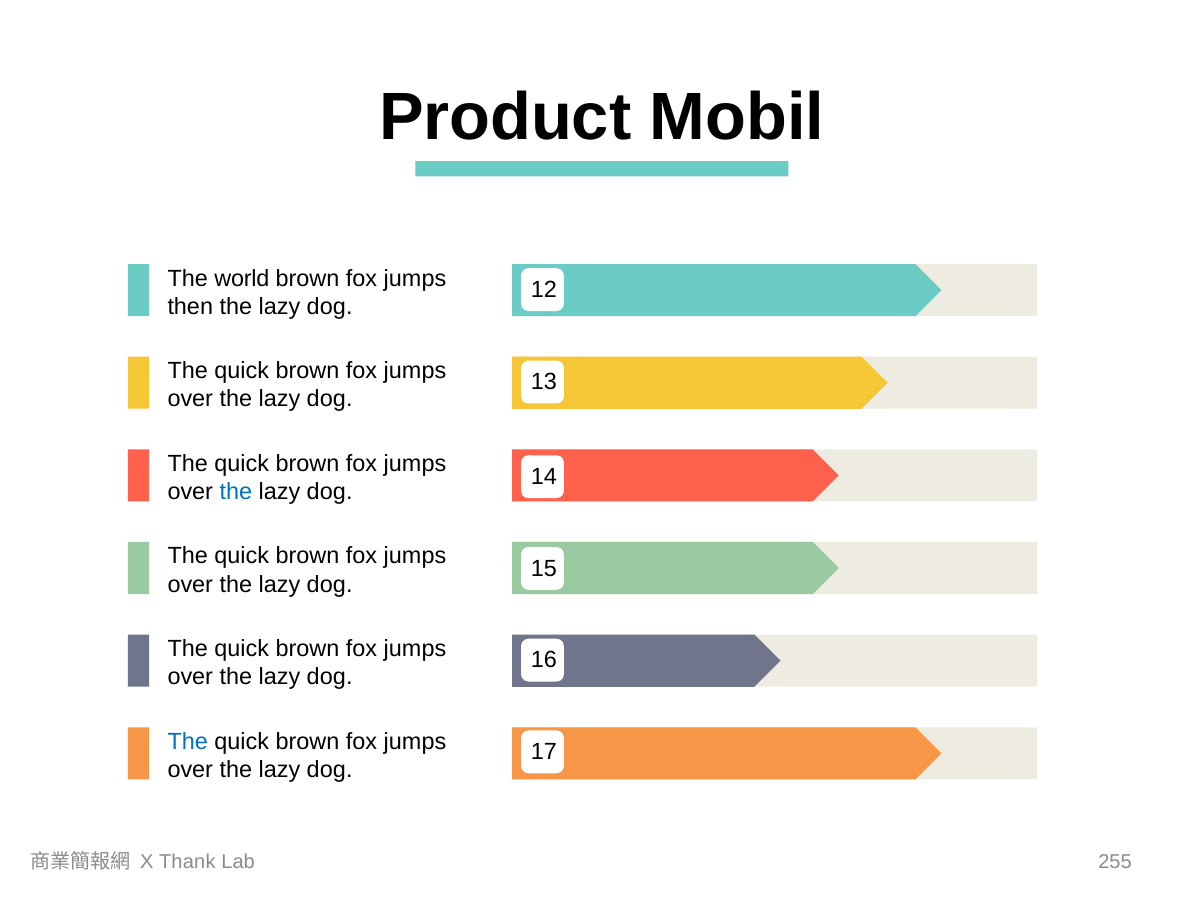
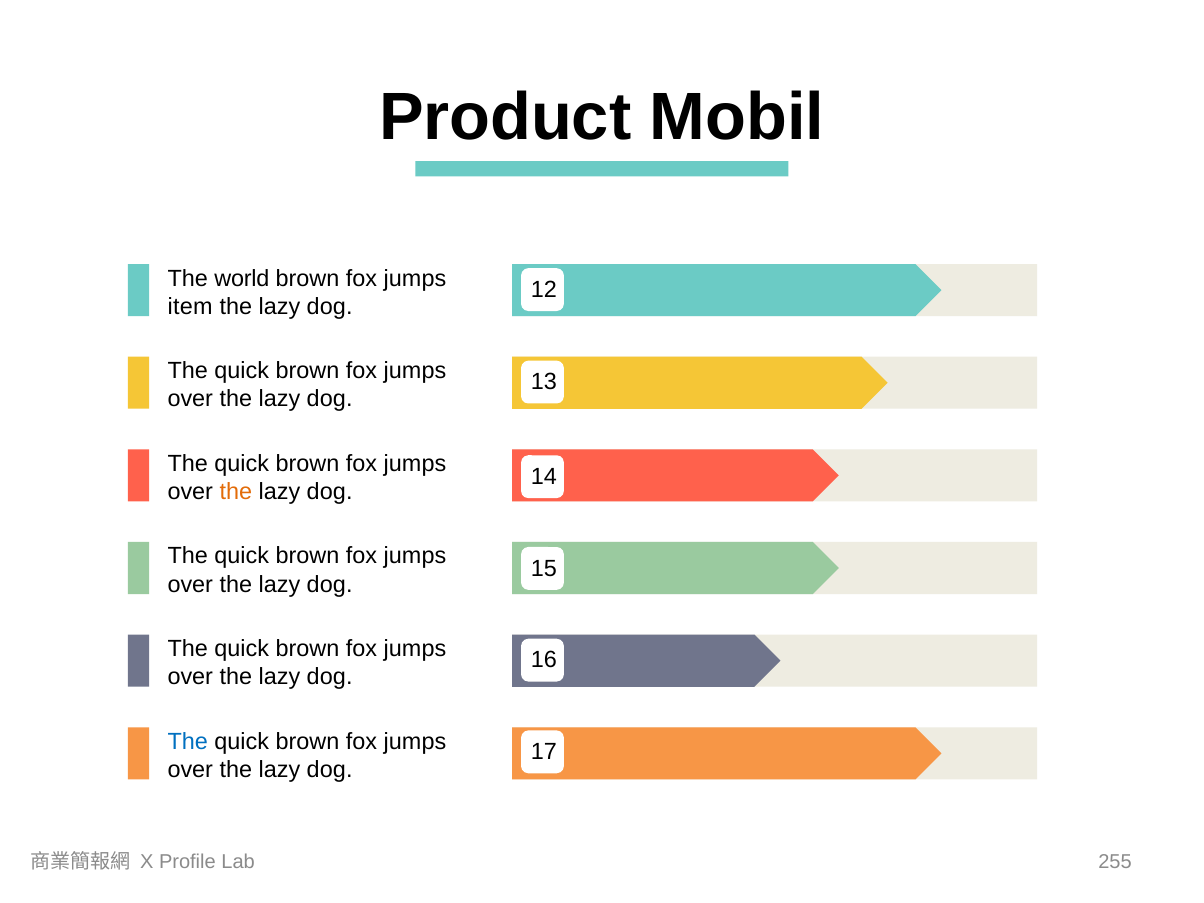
then: then -> item
the at (236, 492) colour: blue -> orange
Thank: Thank -> Profile
